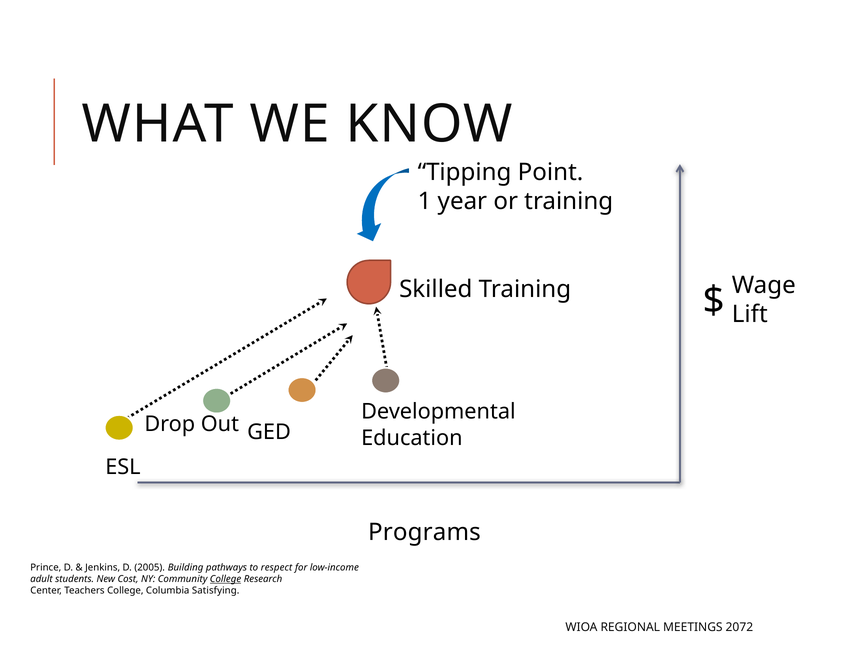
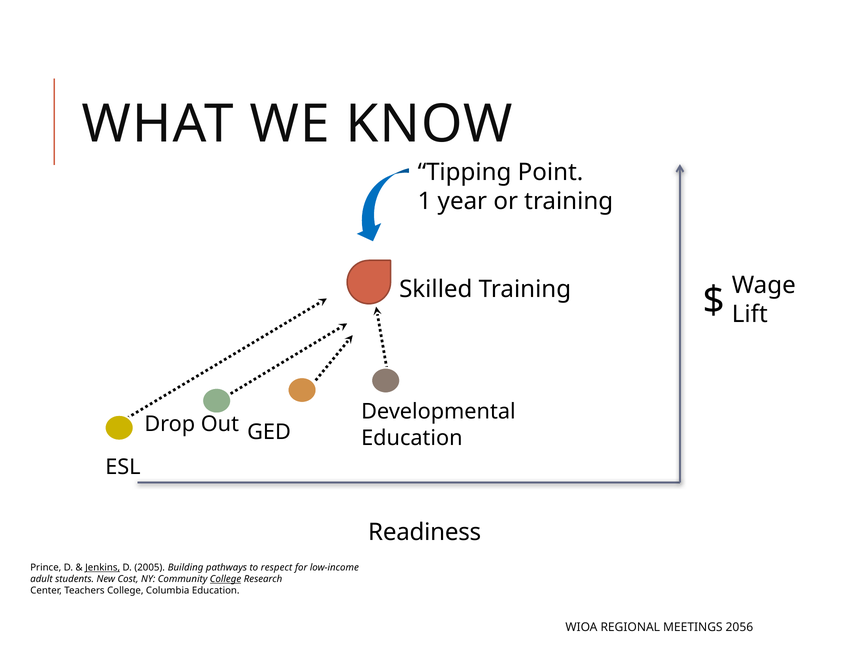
Programs: Programs -> Readiness
Jenkins underline: none -> present
Columbia Satisfying: Satisfying -> Education
2072: 2072 -> 2056
